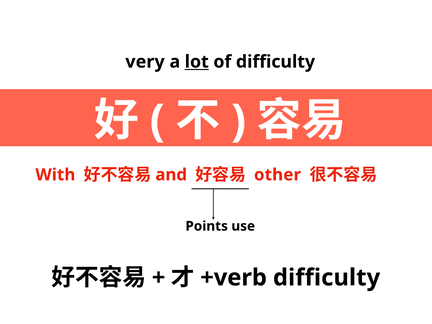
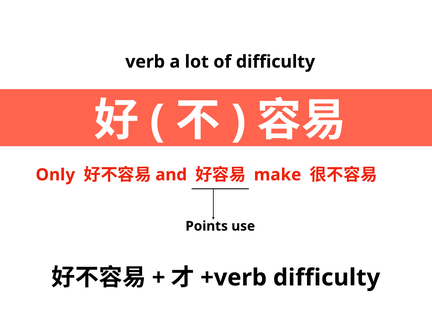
very: very -> verb
lot underline: present -> none
With: With -> Only
other: other -> make
